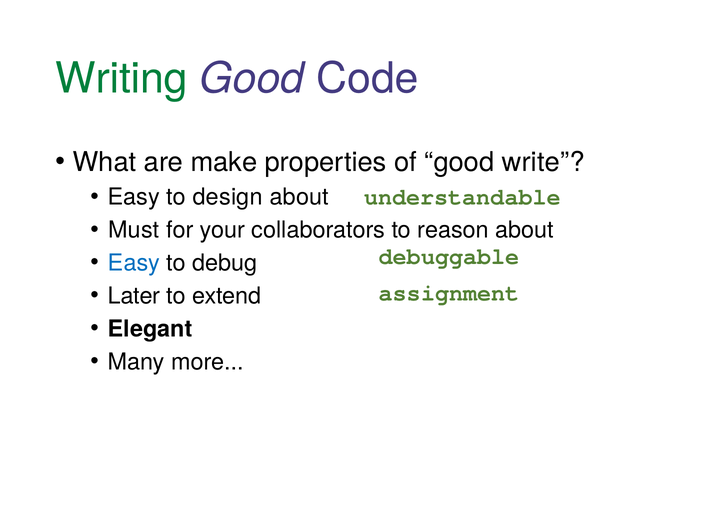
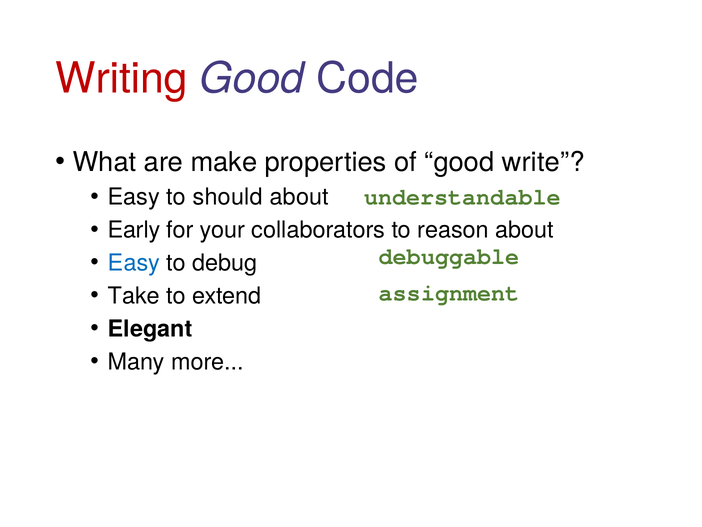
Writing colour: green -> red
design: design -> should
Must: Must -> Early
Later: Later -> Take
